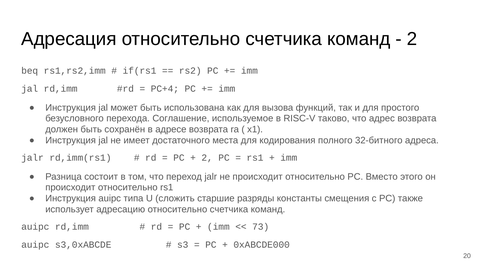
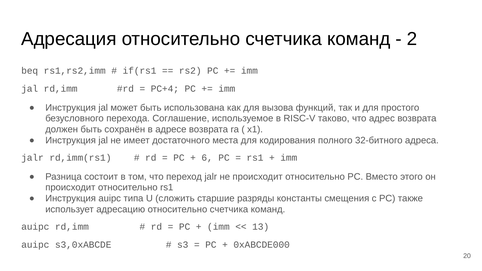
2 at (207, 158): 2 -> 6
73: 73 -> 13
